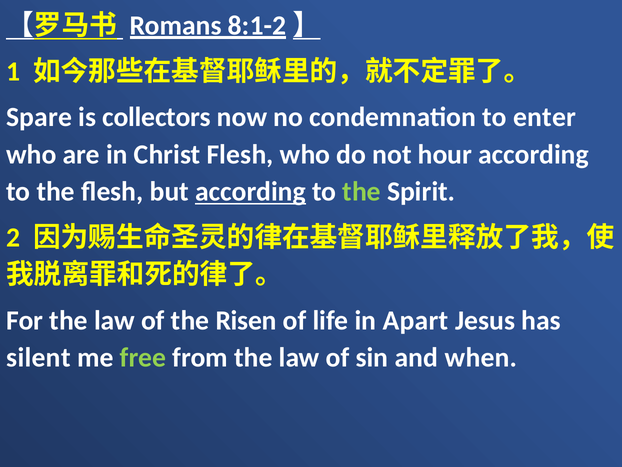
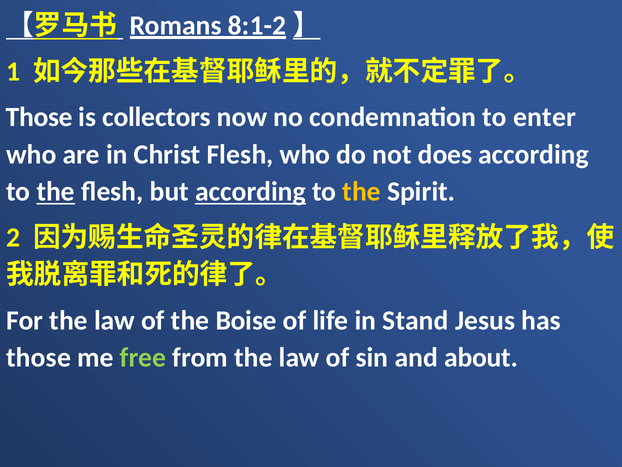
Spare at (39, 117): Spare -> Those
hour: hour -> does
the at (56, 191) underline: none -> present
the at (362, 191) colour: light green -> yellow
Risen: Risen -> Boise
Apart: Apart -> Stand
silent at (38, 357): silent -> those
when: when -> about
